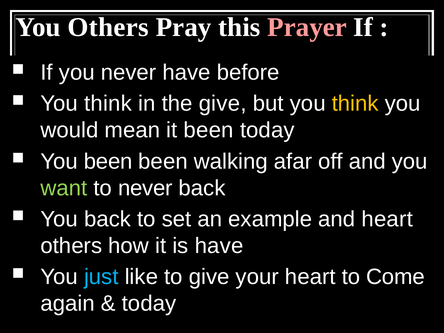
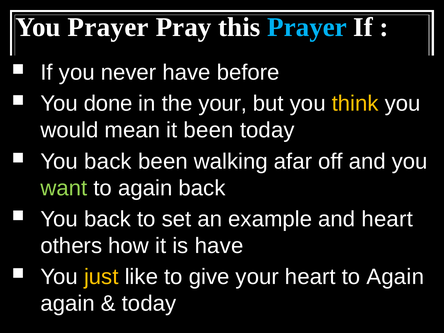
You Others: Others -> Prayer
Prayer at (307, 27) colour: pink -> light blue
think at (108, 104): think -> done
the give: give -> your
been at (108, 161): been -> back
never at (145, 188): never -> again
just colour: light blue -> yellow
heart to Come: Come -> Again
